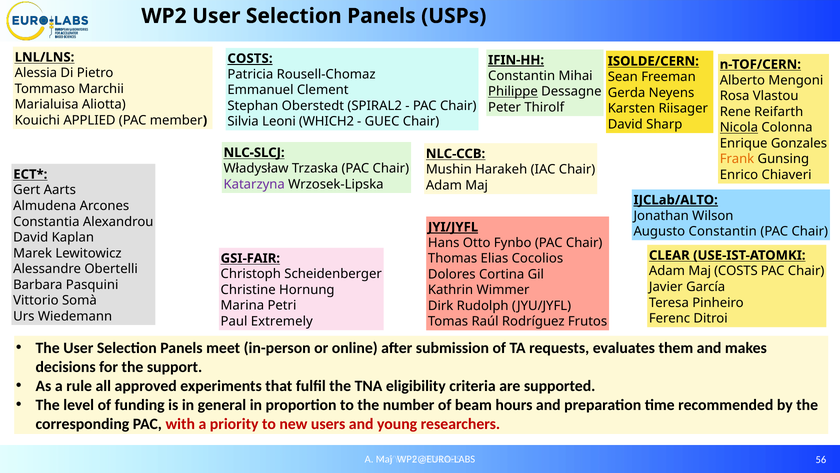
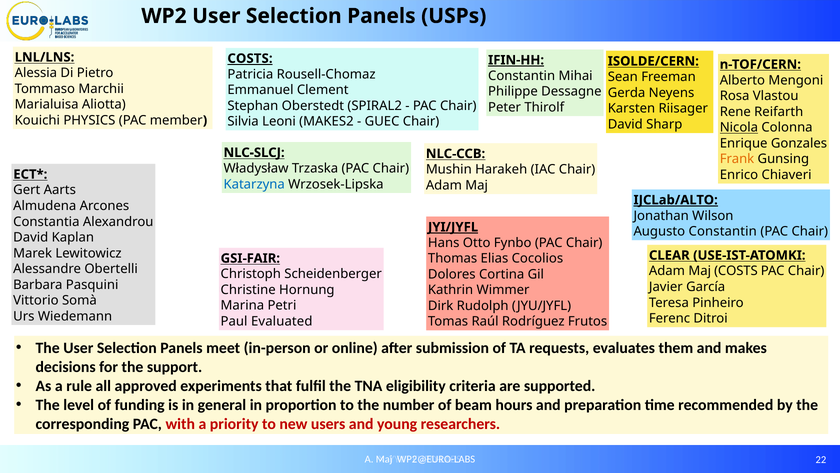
Philippe underline: present -> none
APPLIED: APPLIED -> PHYSICS
WHICH2: WHICH2 -> MAKES2
Katarzyna colour: purple -> blue
Extremely: Extremely -> Evaluated
56: 56 -> 22
